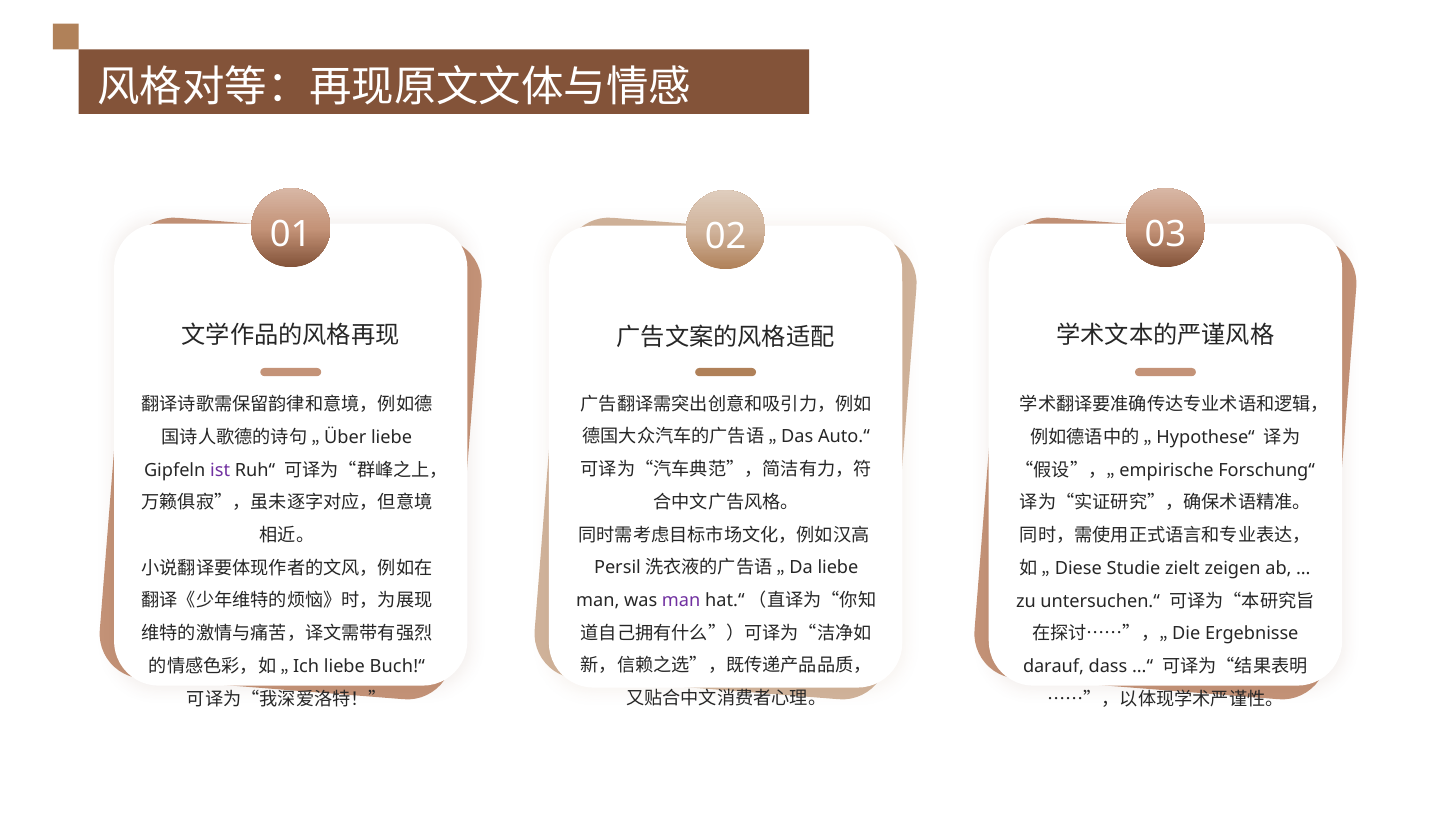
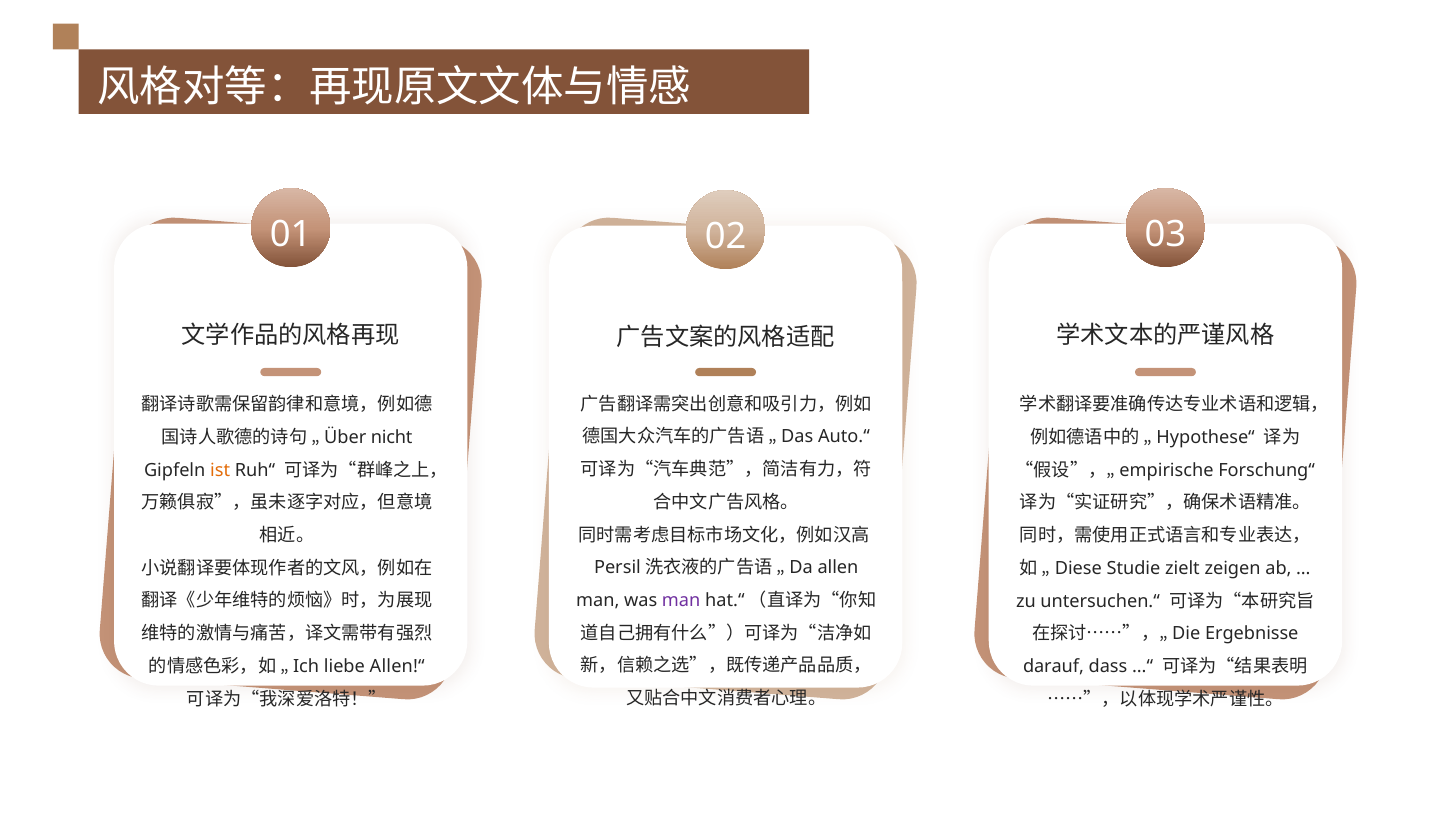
„Über liebe: liebe -> nicht
ist colour: purple -> orange
„Da liebe: liebe -> allen
Buch!“: Buch!“ -> Allen!“
